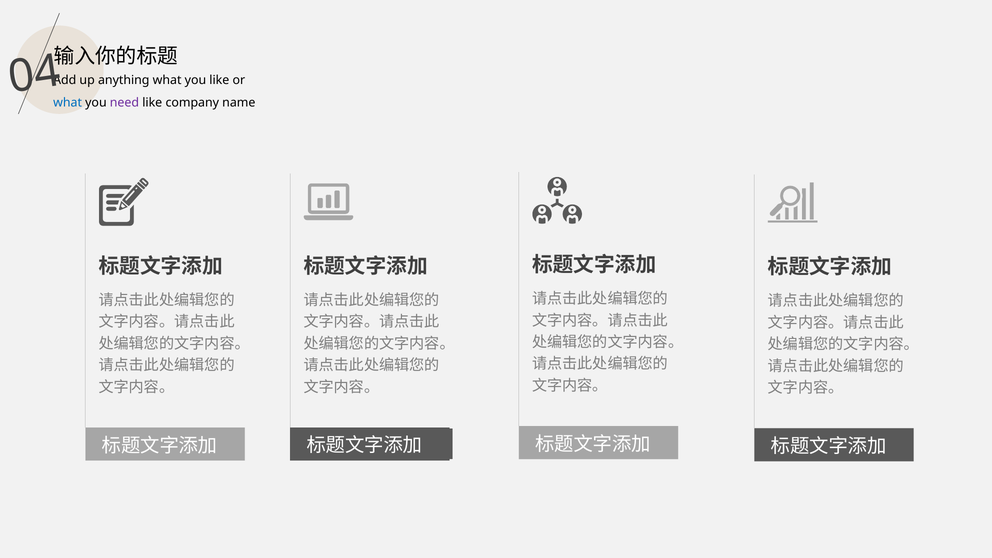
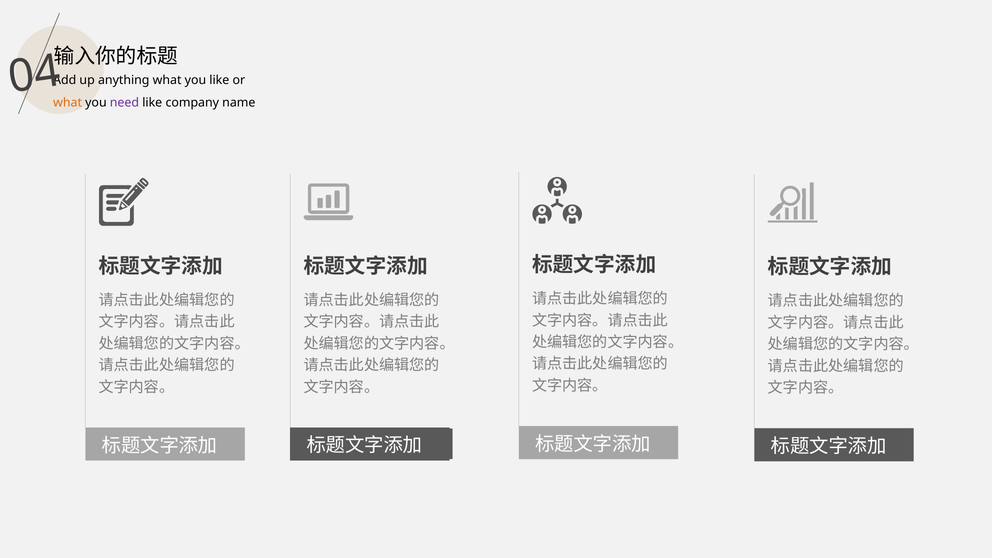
what at (68, 103) colour: blue -> orange
